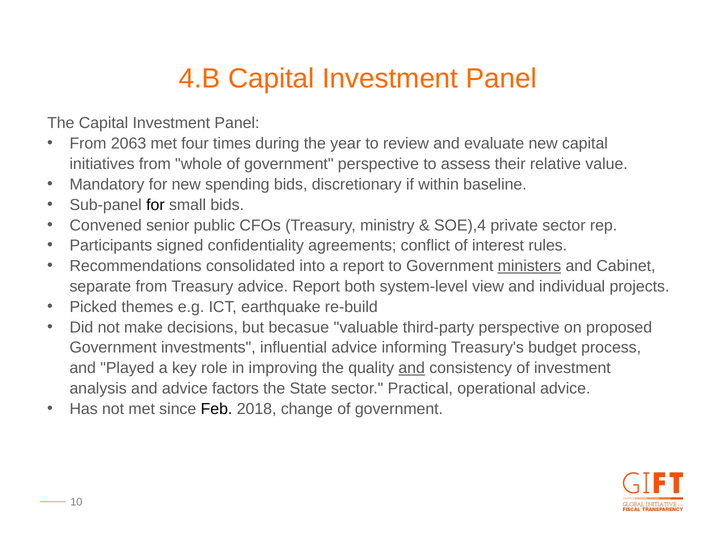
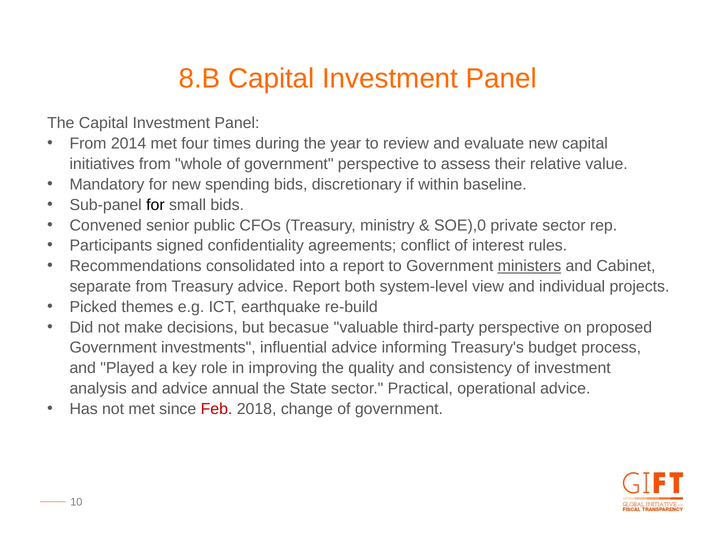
4.B: 4.B -> 8.B
2063: 2063 -> 2014
SOE),4: SOE),4 -> SOE),0
and at (412, 368) underline: present -> none
factors: factors -> annual
Feb colour: black -> red
